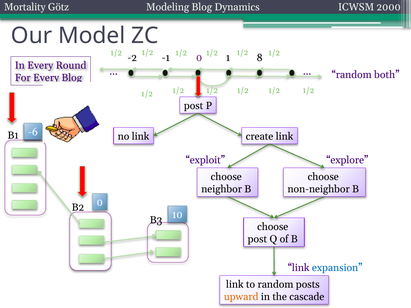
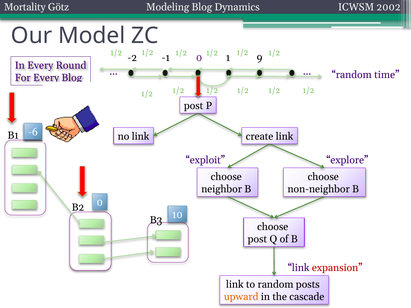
2000: 2000 -> 2002
8: 8 -> 9
both: both -> time
expansion colour: blue -> red
